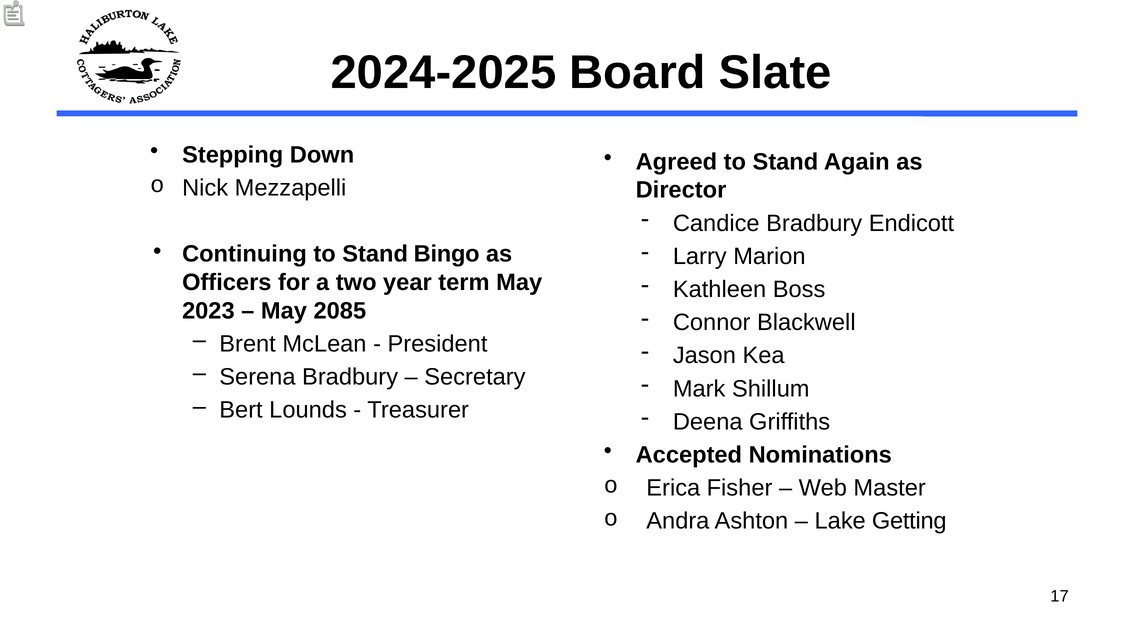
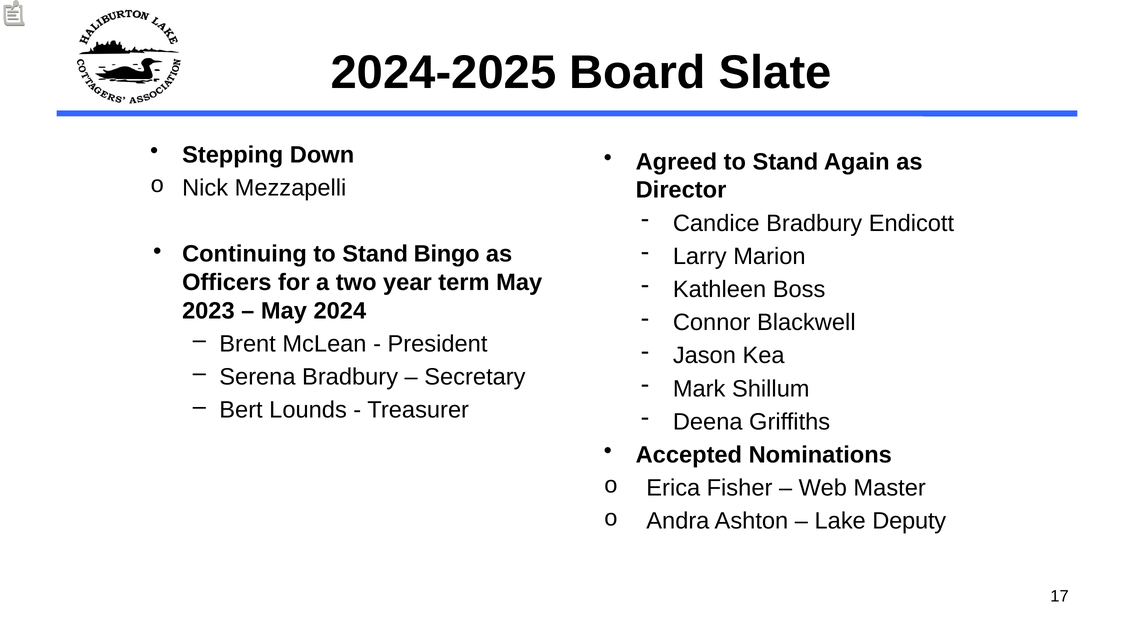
2085: 2085 -> 2024
Getting: Getting -> Deputy
